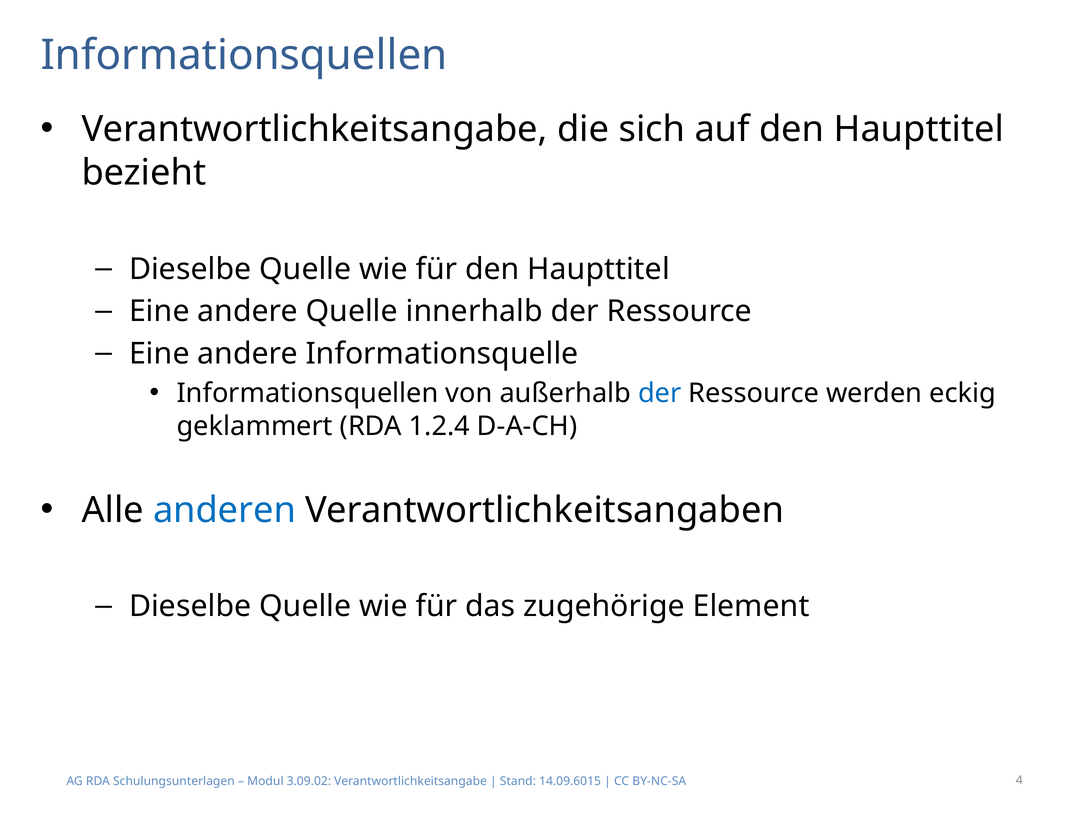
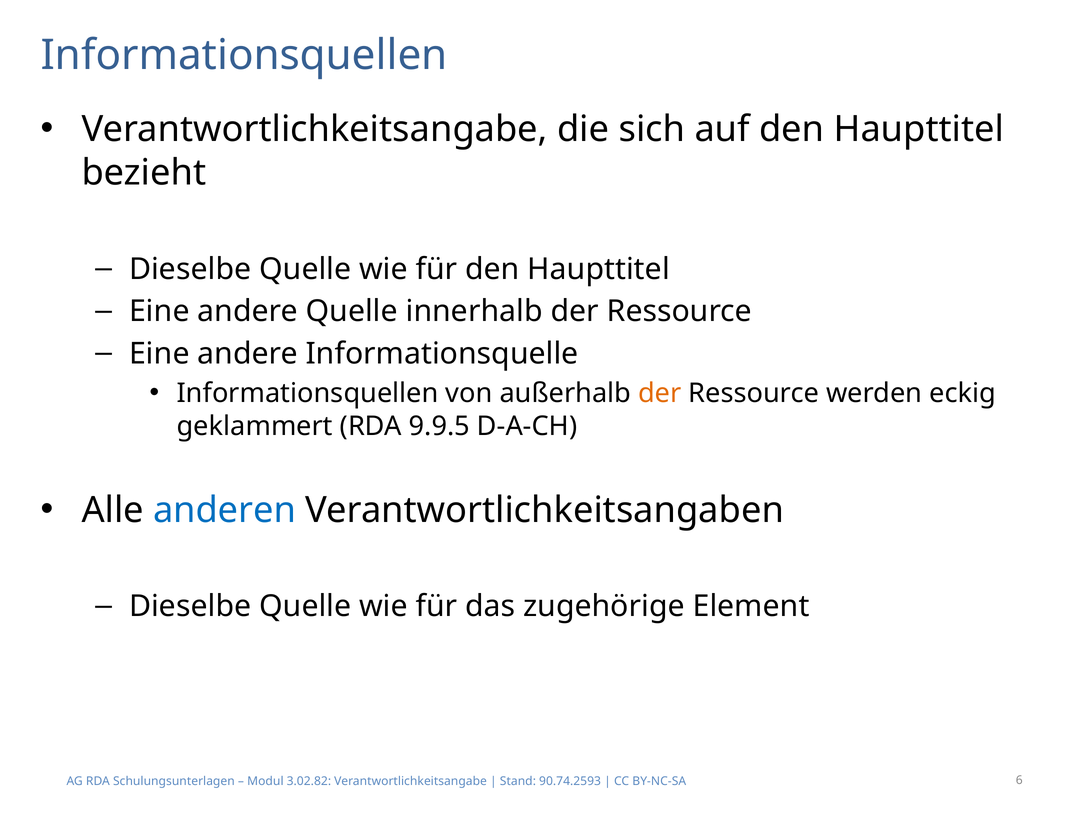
der at (660, 393) colour: blue -> orange
1.2.4: 1.2.4 -> 9.9.5
3.09.02: 3.09.02 -> 3.02.82
14.09.6015: 14.09.6015 -> 90.74.2593
4: 4 -> 6
